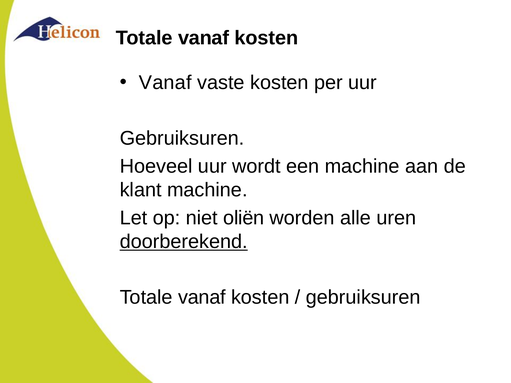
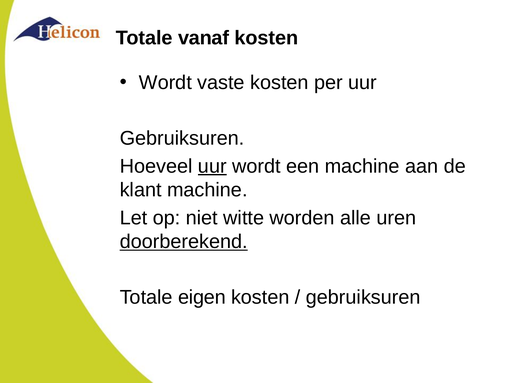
Vanaf at (165, 83): Vanaf -> Wordt
uur at (212, 166) underline: none -> present
oliën: oliën -> witte
vanaf at (202, 298): vanaf -> eigen
